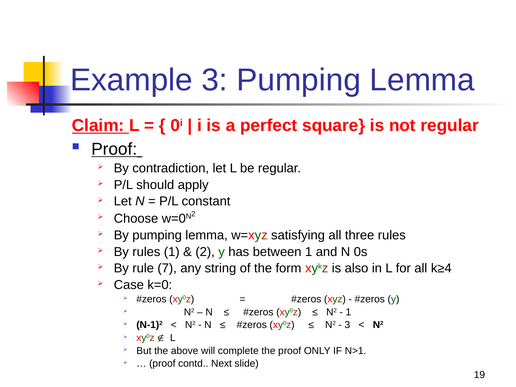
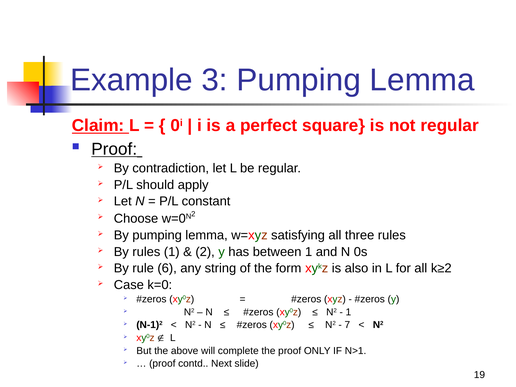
7: 7 -> 6
k≥4: k≥4 -> k≥2
3 at (347, 325): 3 -> 7
